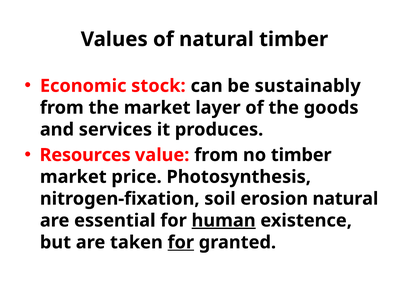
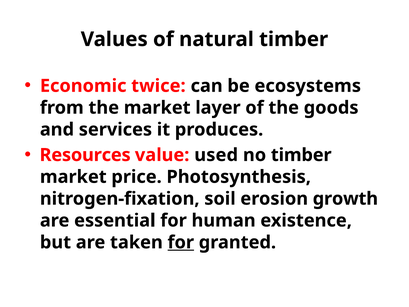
stock: stock -> twice
sustainably: sustainably -> ecosystems
value from: from -> used
erosion natural: natural -> growth
human underline: present -> none
